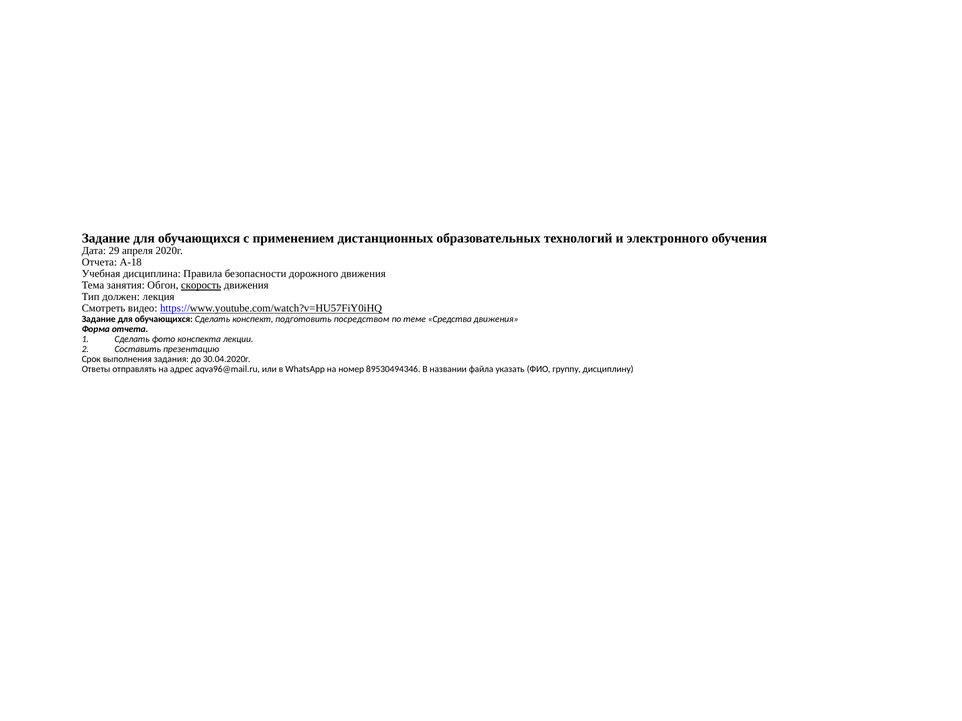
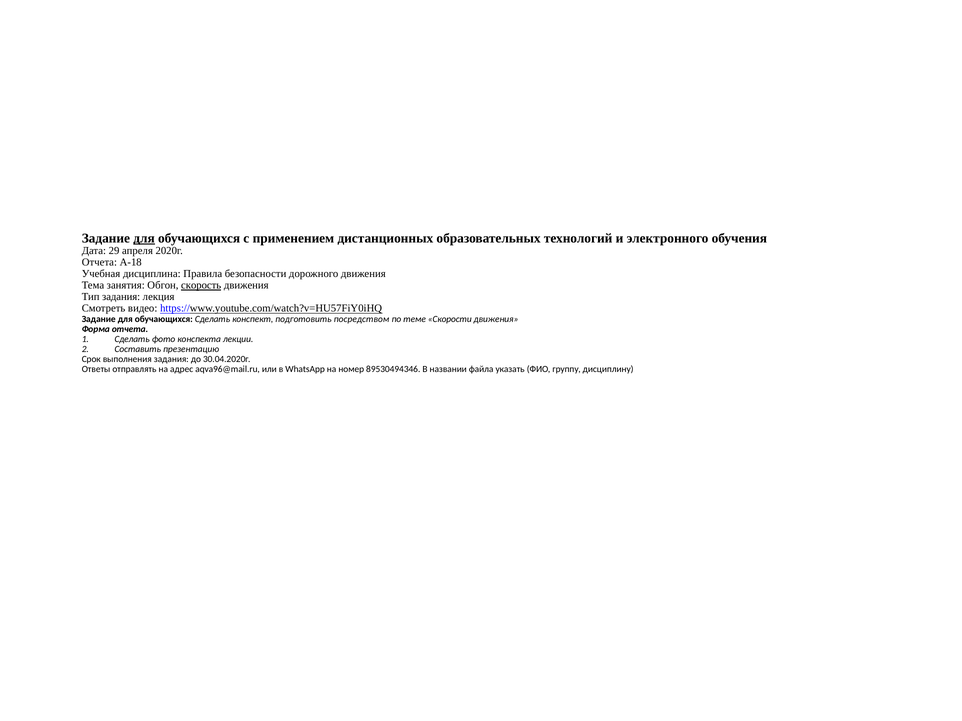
для at (144, 238) underline: none -> present
Тип должен: должен -> задания
Средства: Средства -> Скорости
